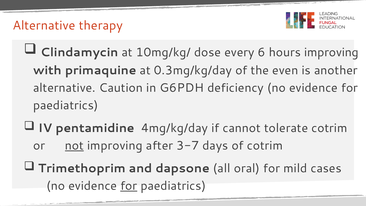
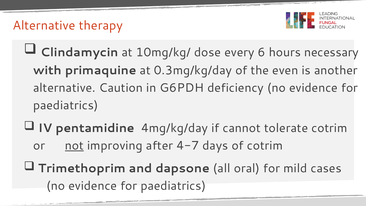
hours improving: improving -> necessary
3-7: 3-7 -> 4-7
for at (129, 186) underline: present -> none
